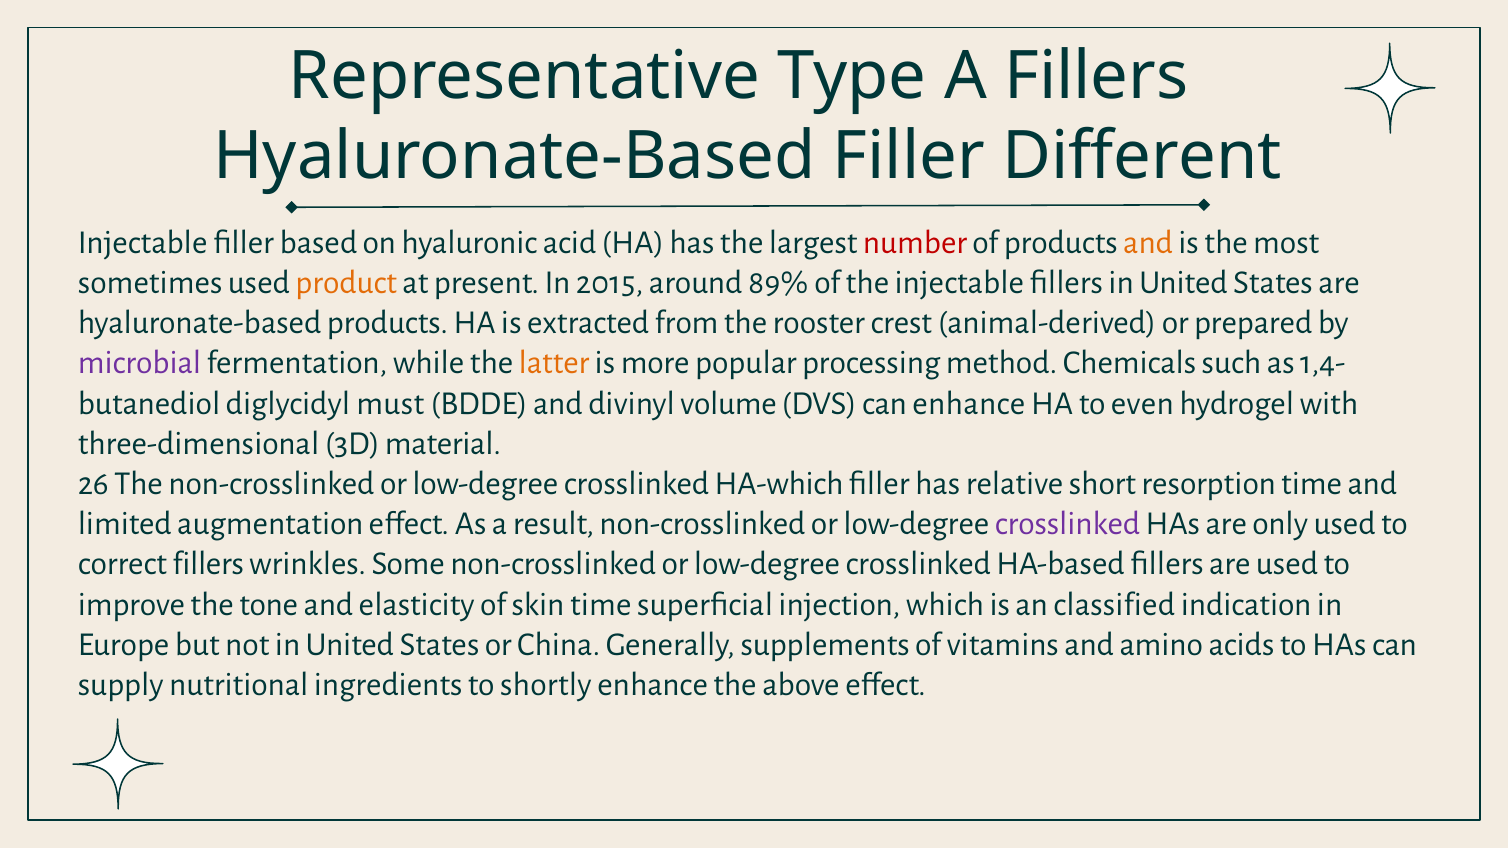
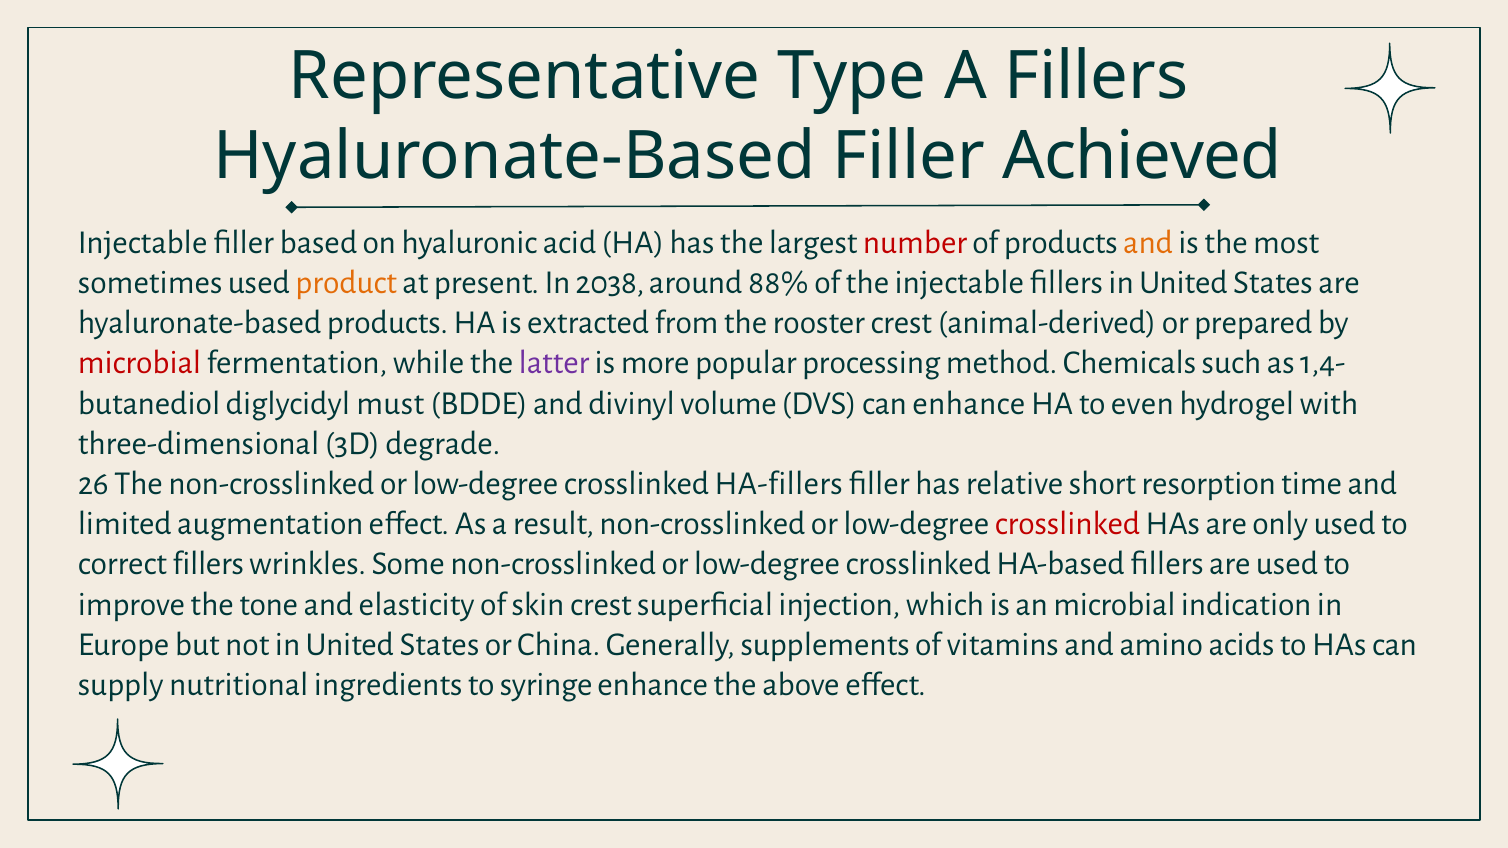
Different: Different -> Achieved
2015: 2015 -> 2038
89%: 89% -> 88%
microbial at (140, 363) colour: purple -> red
latter colour: orange -> purple
material: material -> degrade
HA-which: HA-which -> HA-fillers
crosslinked at (1068, 524) colour: purple -> red
skin time: time -> crest
an classified: classified -> microbial
shortly: shortly -> syringe
